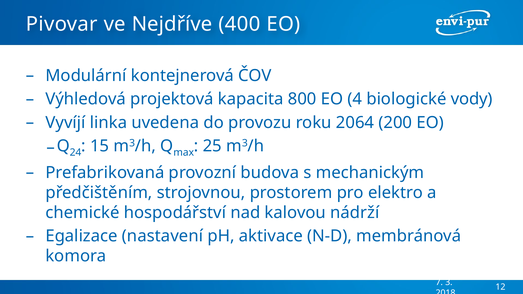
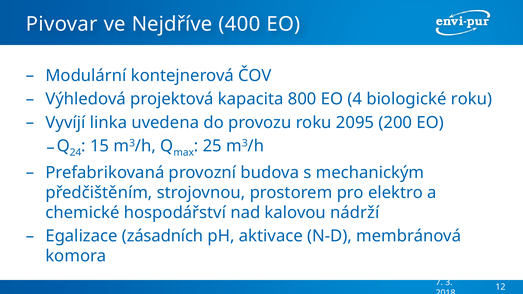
biologické vody: vody -> roku
2064: 2064 -> 2095
nastavení: nastavení -> zásadních
